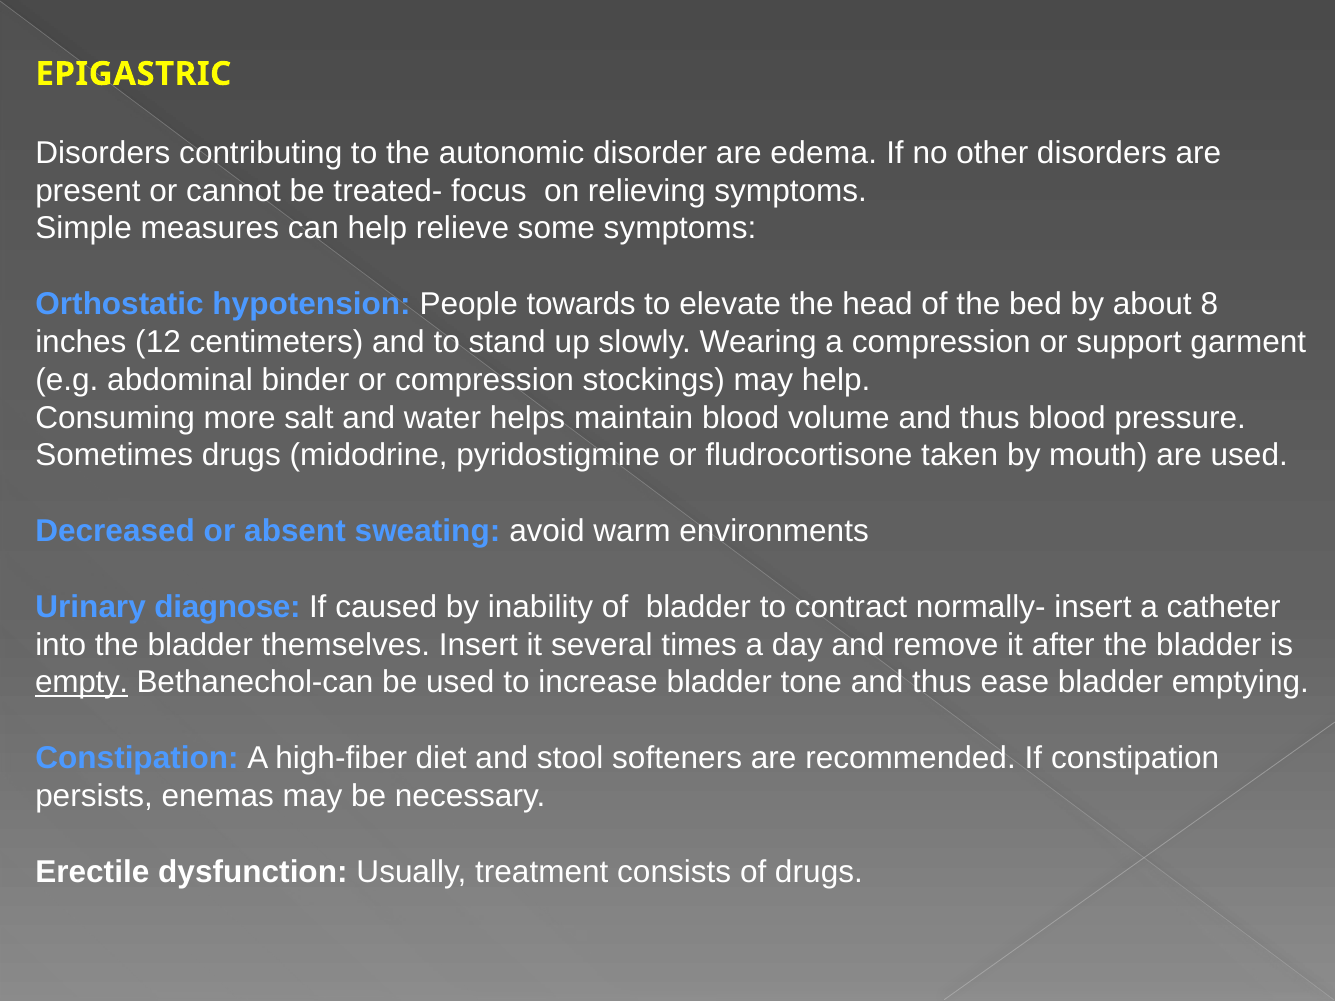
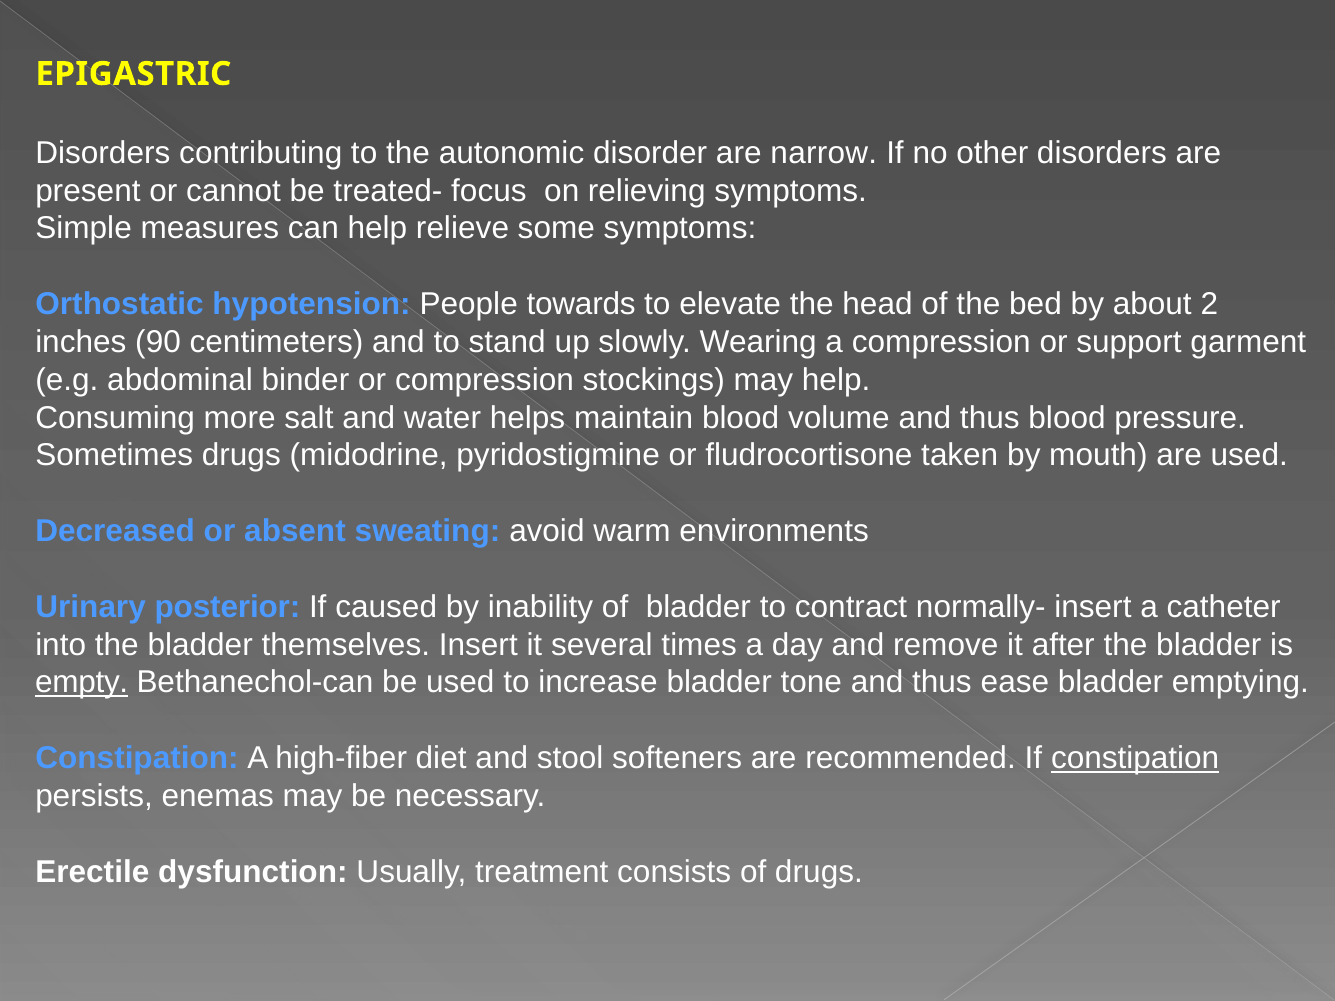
edema: edema -> narrow
8: 8 -> 2
12: 12 -> 90
diagnose: diagnose -> posterior
constipation at (1135, 758) underline: none -> present
